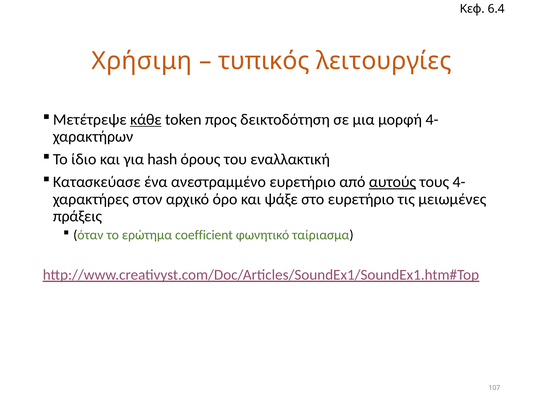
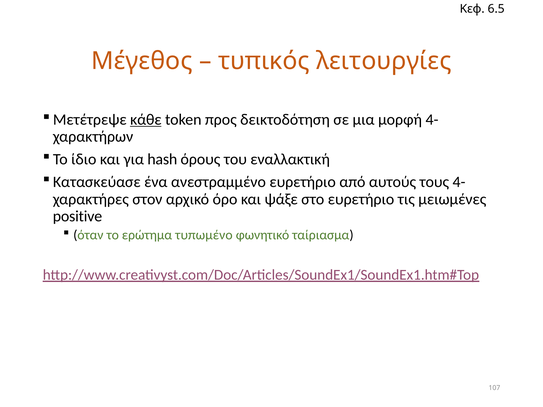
6.4: 6.4 -> 6.5
Χρήσιμη: Χρήσιμη -> Μέγεθος
αυτούς underline: present -> none
πράξεις: πράξεις -> positive
coefficient: coefficient -> τυπωμένο
